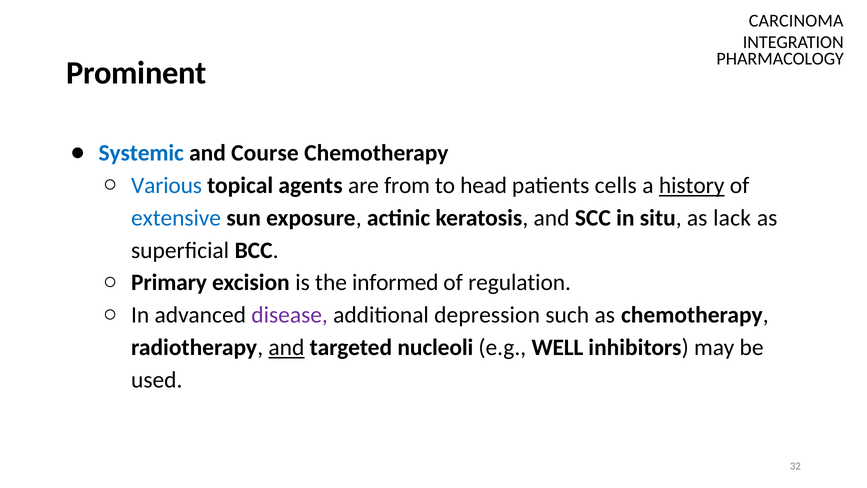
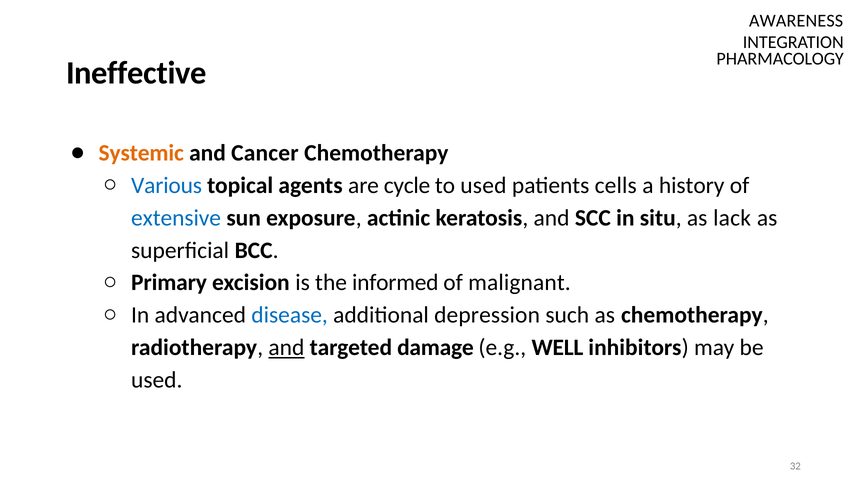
CARCINOMA: CARCINOMA -> AWARENESS
Prominent: Prominent -> Ineffective
Systemic colour: blue -> orange
Course: Course -> Cancer
from: from -> cycle
to head: head -> used
history underline: present -> none
regulation: regulation -> malignant
disease colour: purple -> blue
nucleoli: nucleoli -> damage
